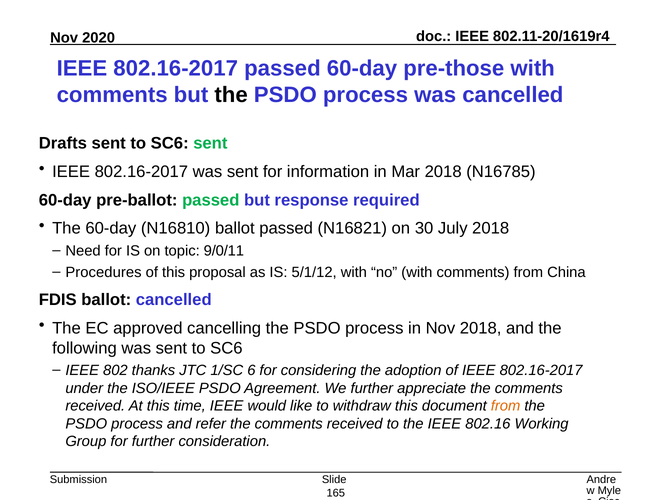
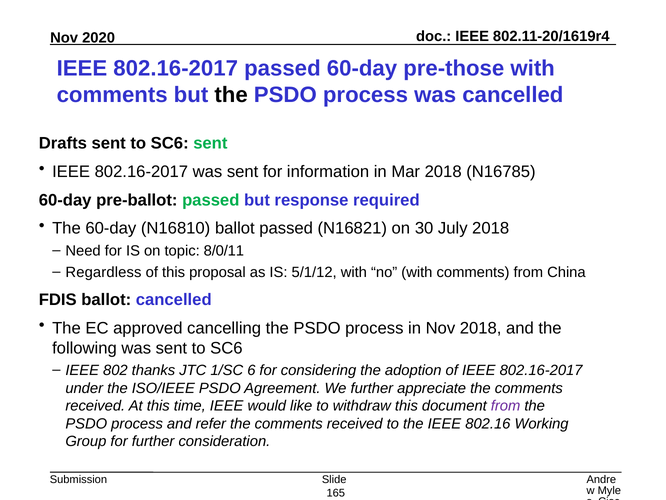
9/0/11: 9/0/11 -> 8/0/11
Procedures: Procedures -> Regardless
from at (506, 406) colour: orange -> purple
